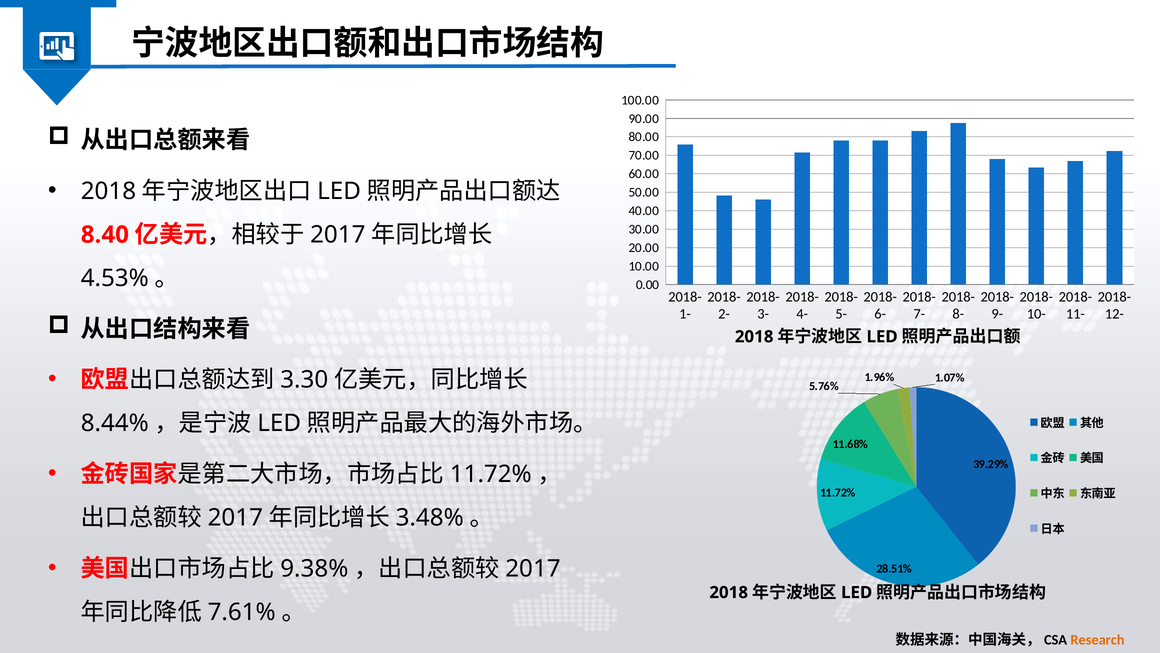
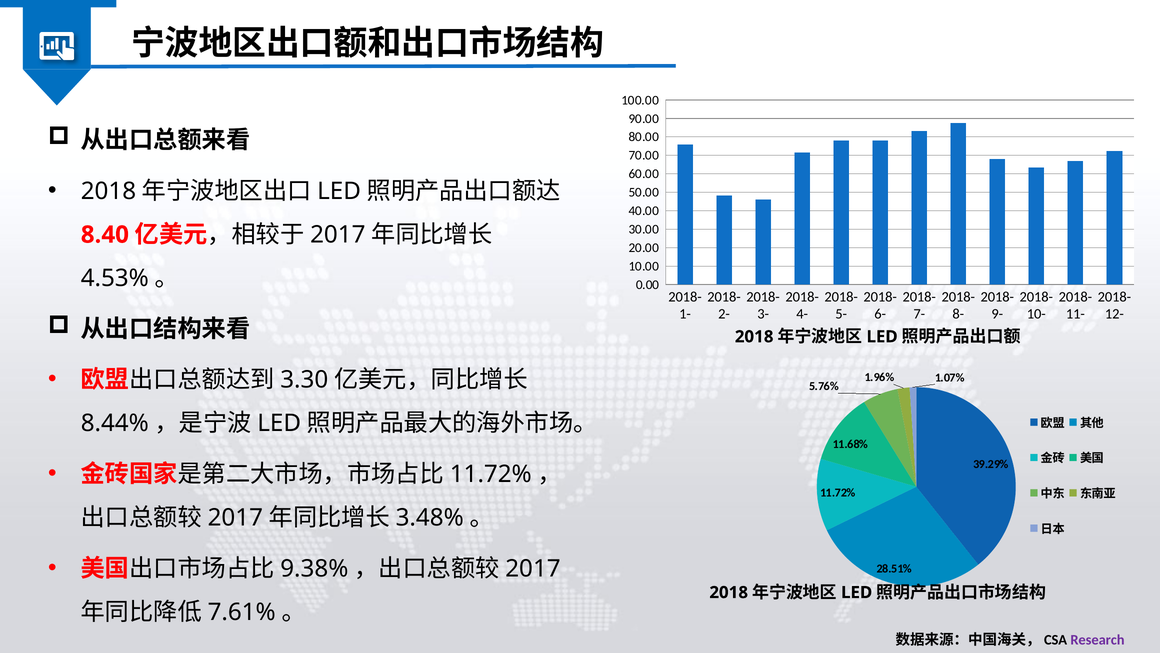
Research colour: orange -> purple
